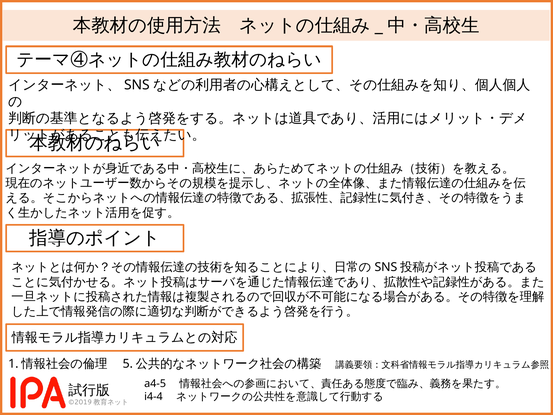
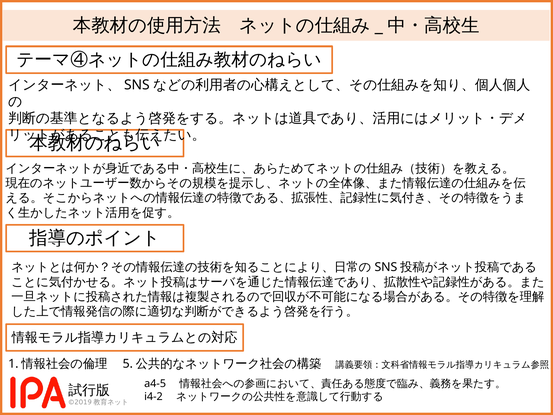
i4-4: i4-4 -> i4-2
